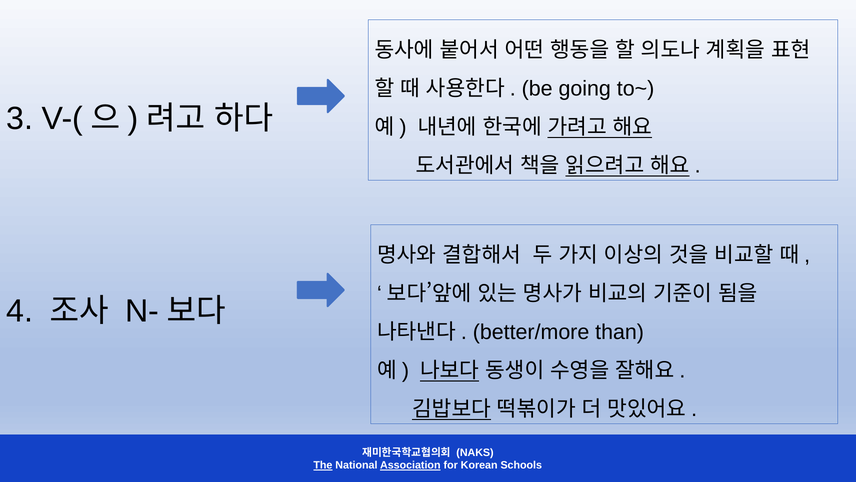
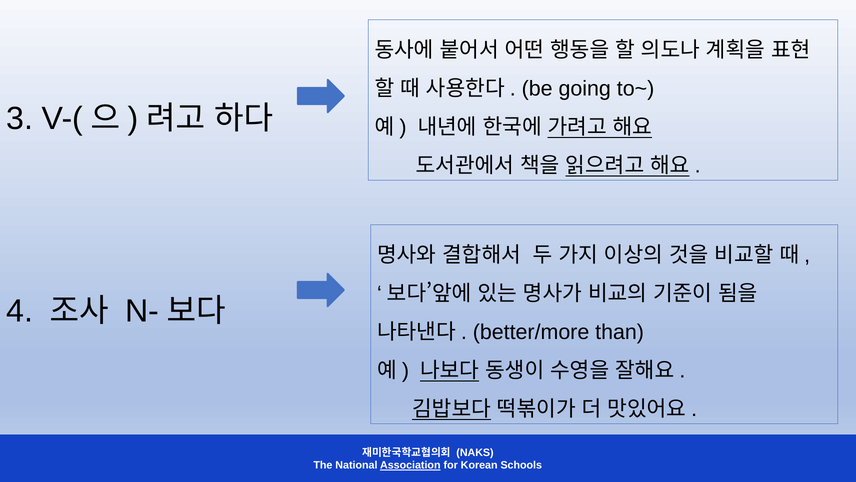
The underline: present -> none
